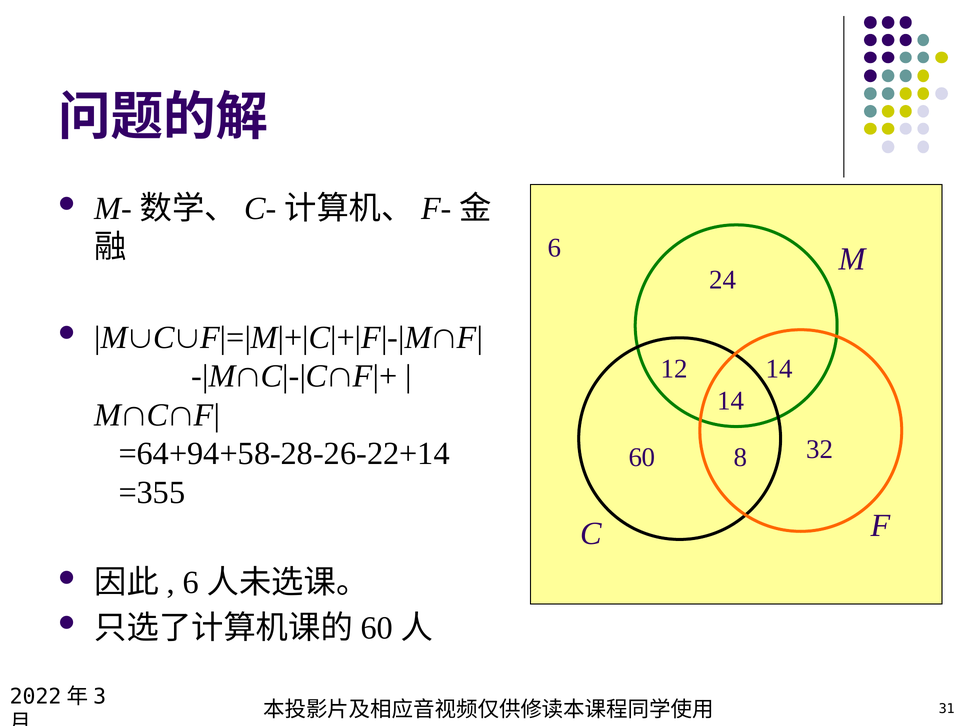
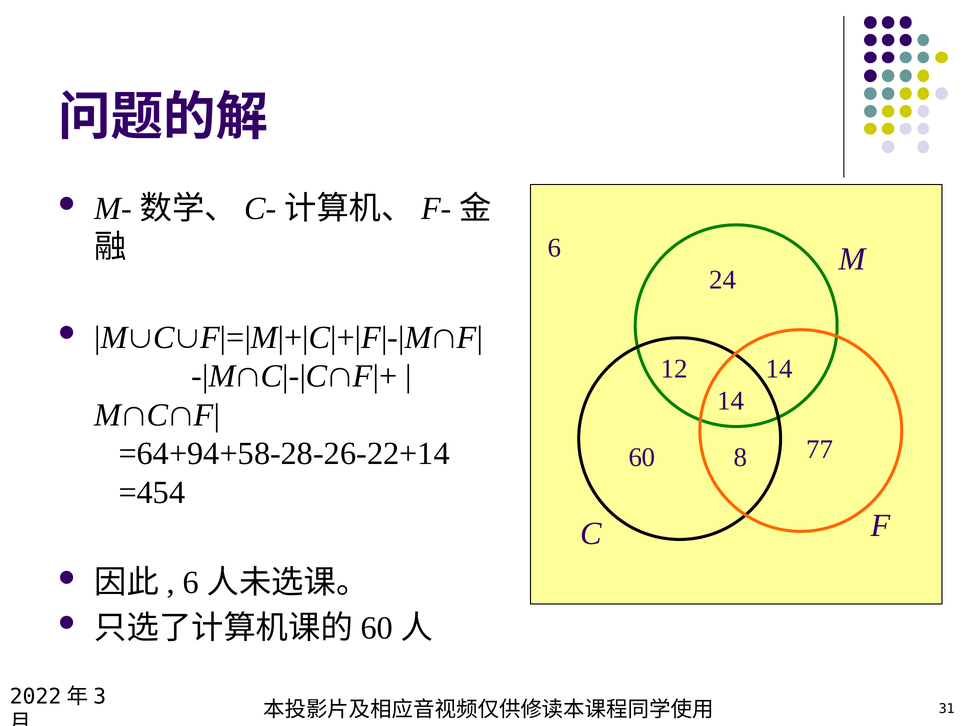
32: 32 -> 77
=355: =355 -> =454
